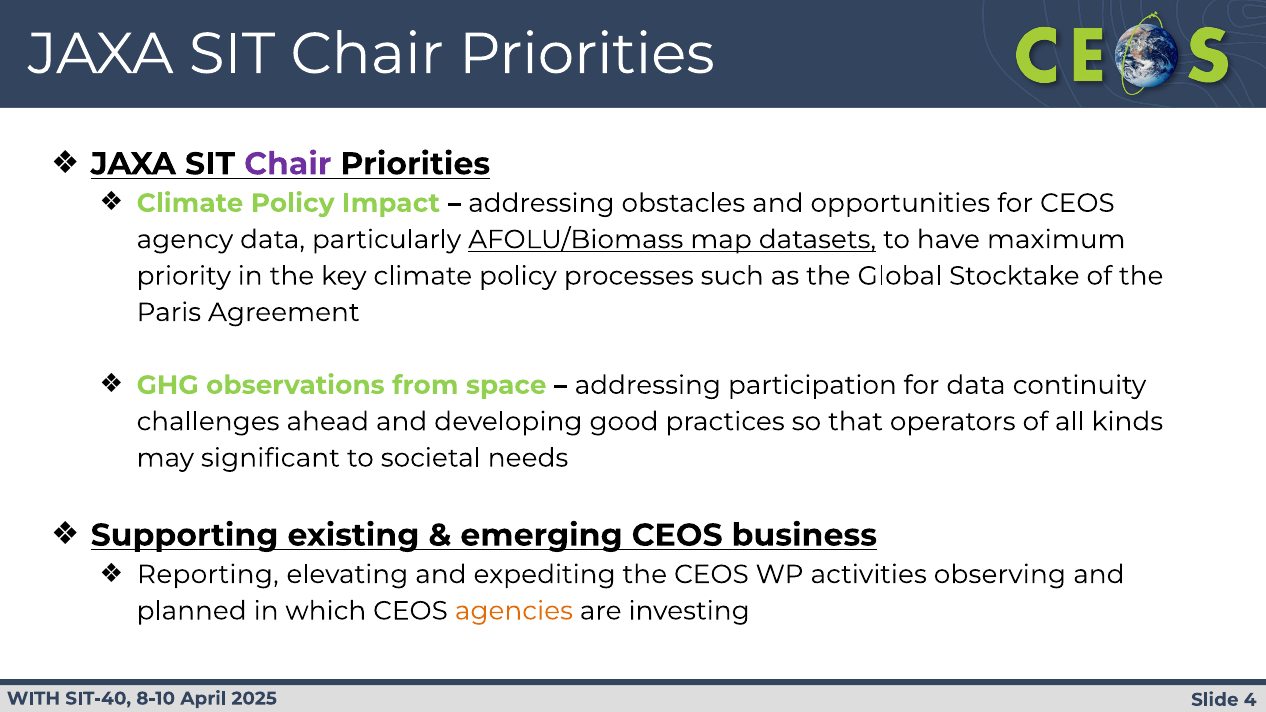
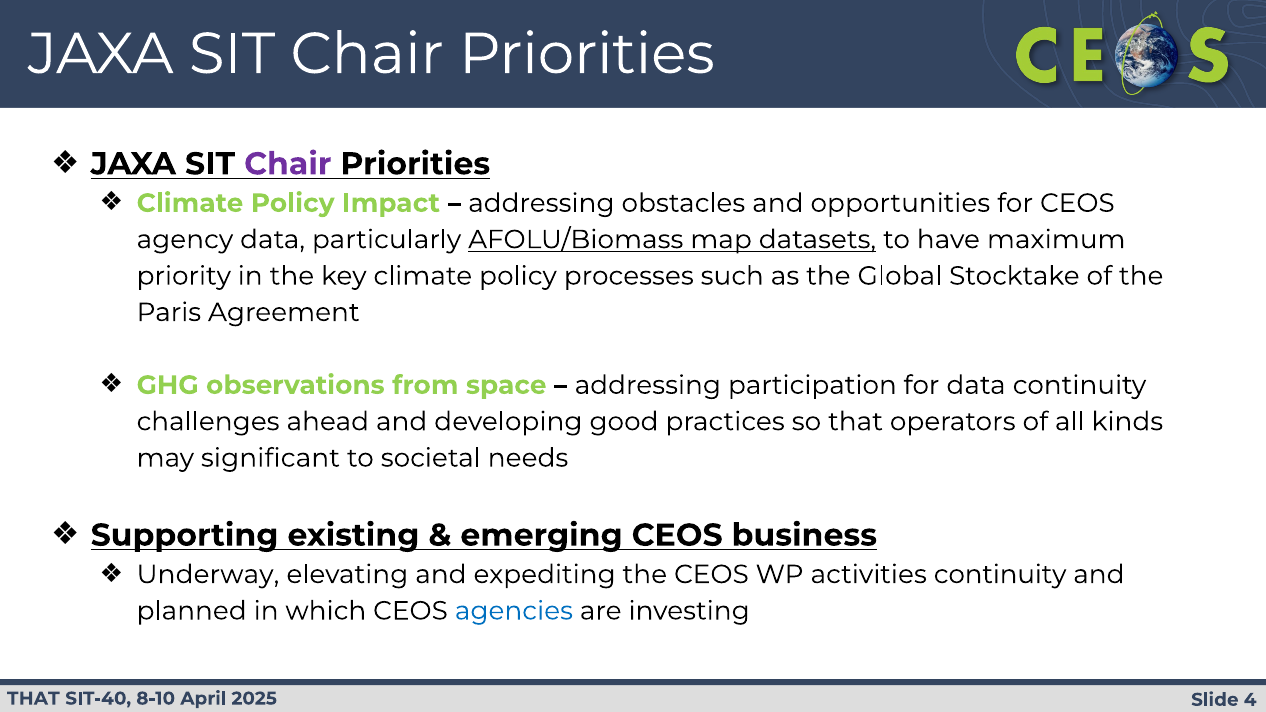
Reporting: Reporting -> Underway
activities observing: observing -> continuity
agencies colour: orange -> blue
WITH at (34, 699): WITH -> THAT
